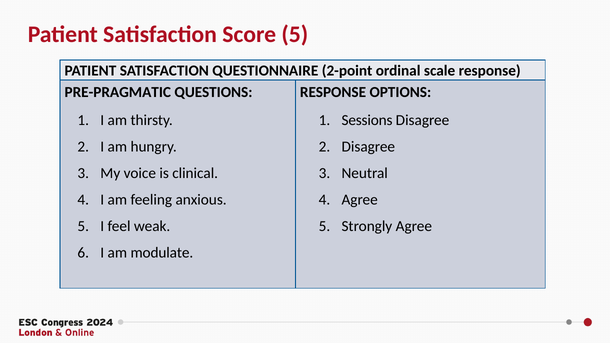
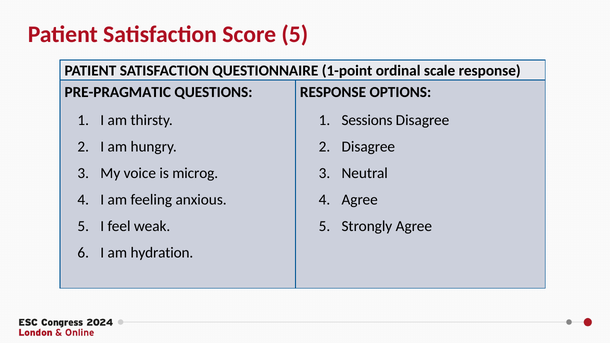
2-point: 2-point -> 1-point
clinical: clinical -> microg
modulate: modulate -> hydration
